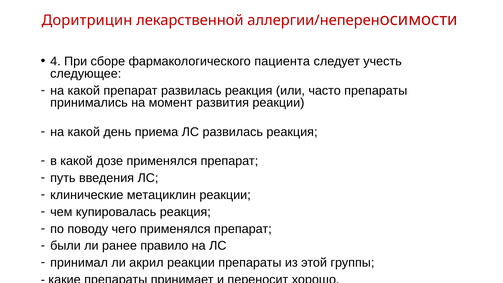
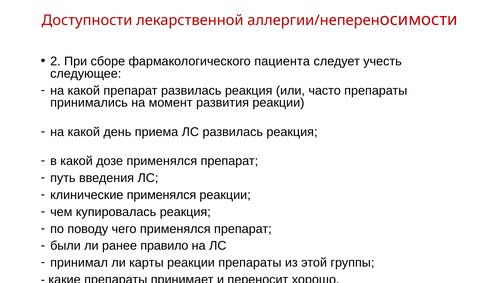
Доритрицин: Доритрицин -> Доступности
4: 4 -> 2
клинические метациклин: метациклин -> применялся
акрил: акрил -> карты
